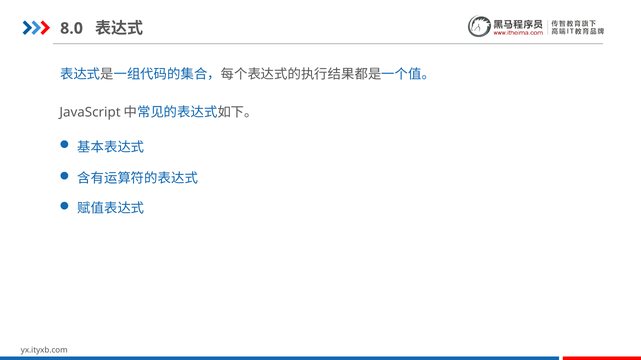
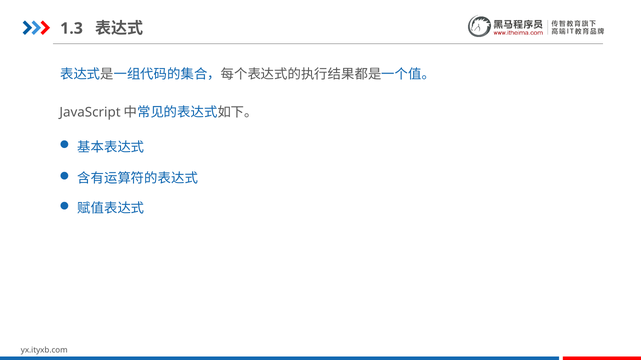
8.0: 8.0 -> 1.3
